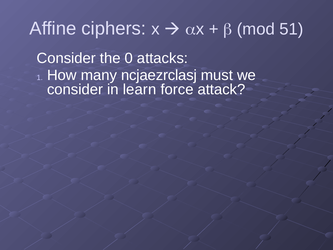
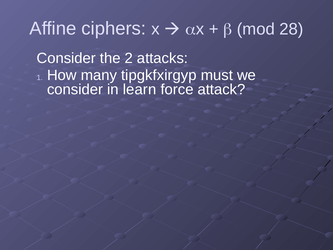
51: 51 -> 28
0: 0 -> 2
ncjaezrclasj: ncjaezrclasj -> tipgkfxirgyp
